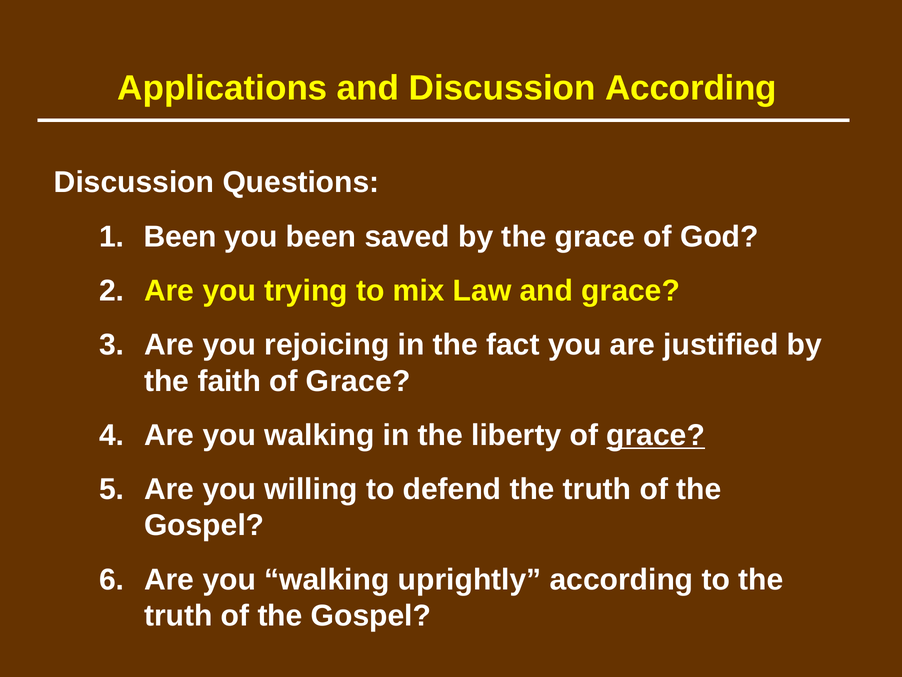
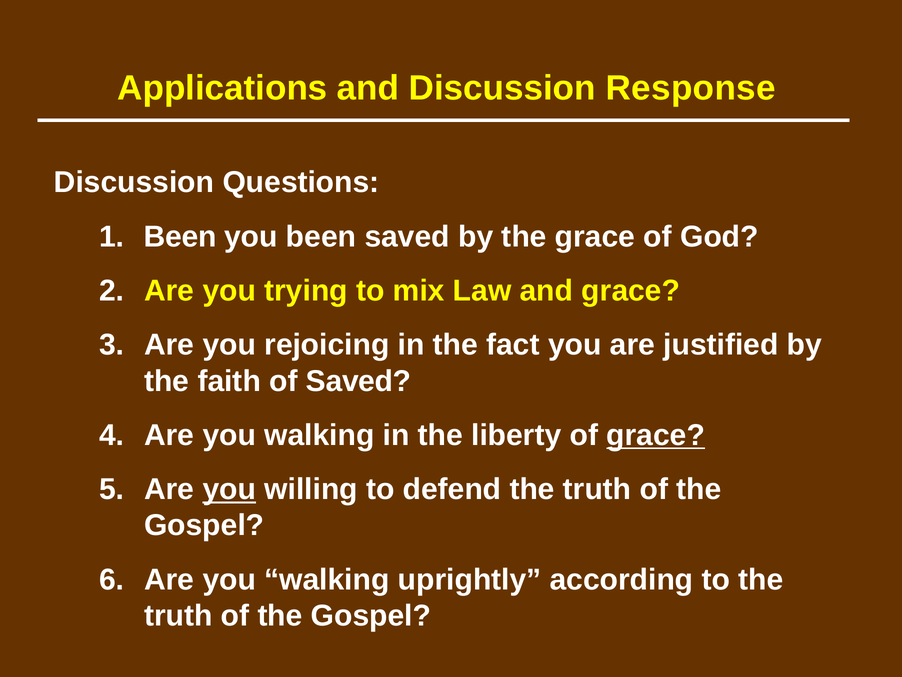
Discussion According: According -> Response
faith of Grace: Grace -> Saved
you at (229, 489) underline: none -> present
